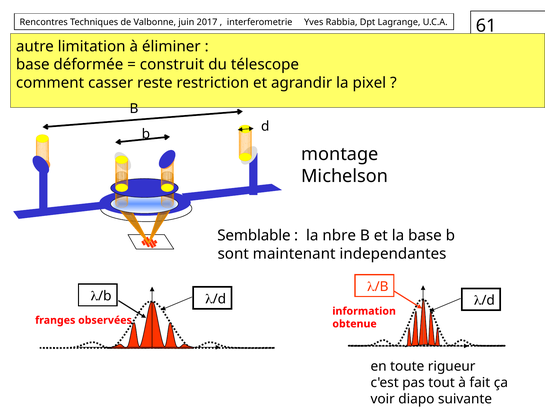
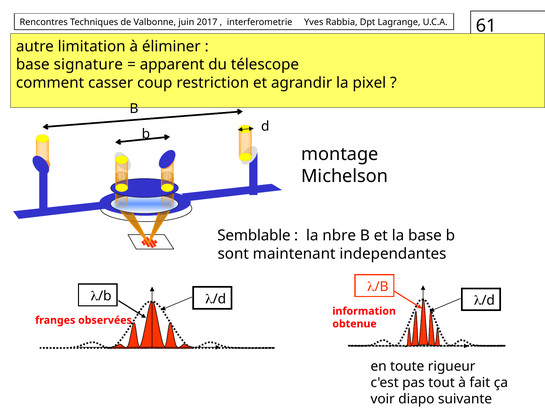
déformée: déformée -> signature
construit: construit -> apparent
reste: reste -> coup
